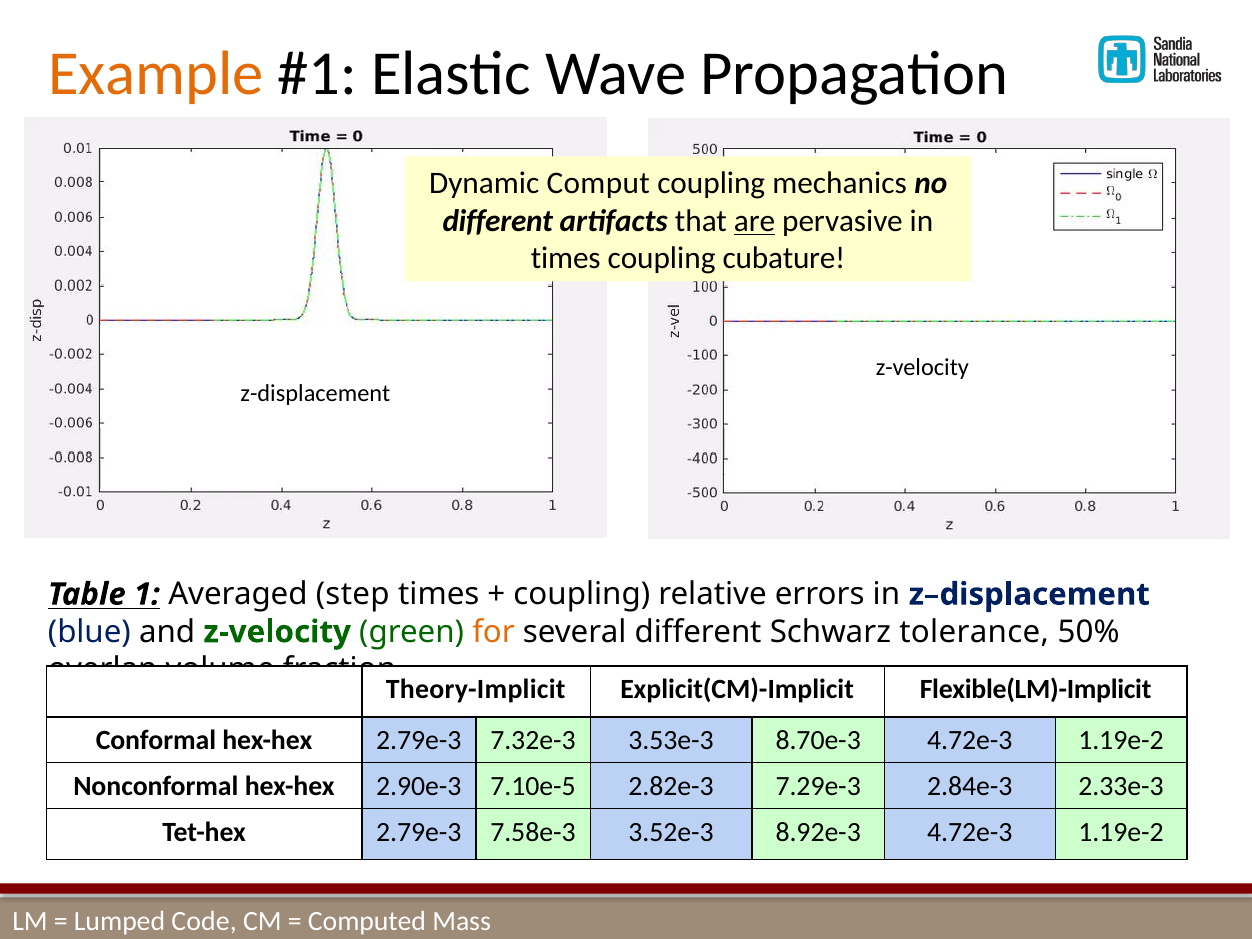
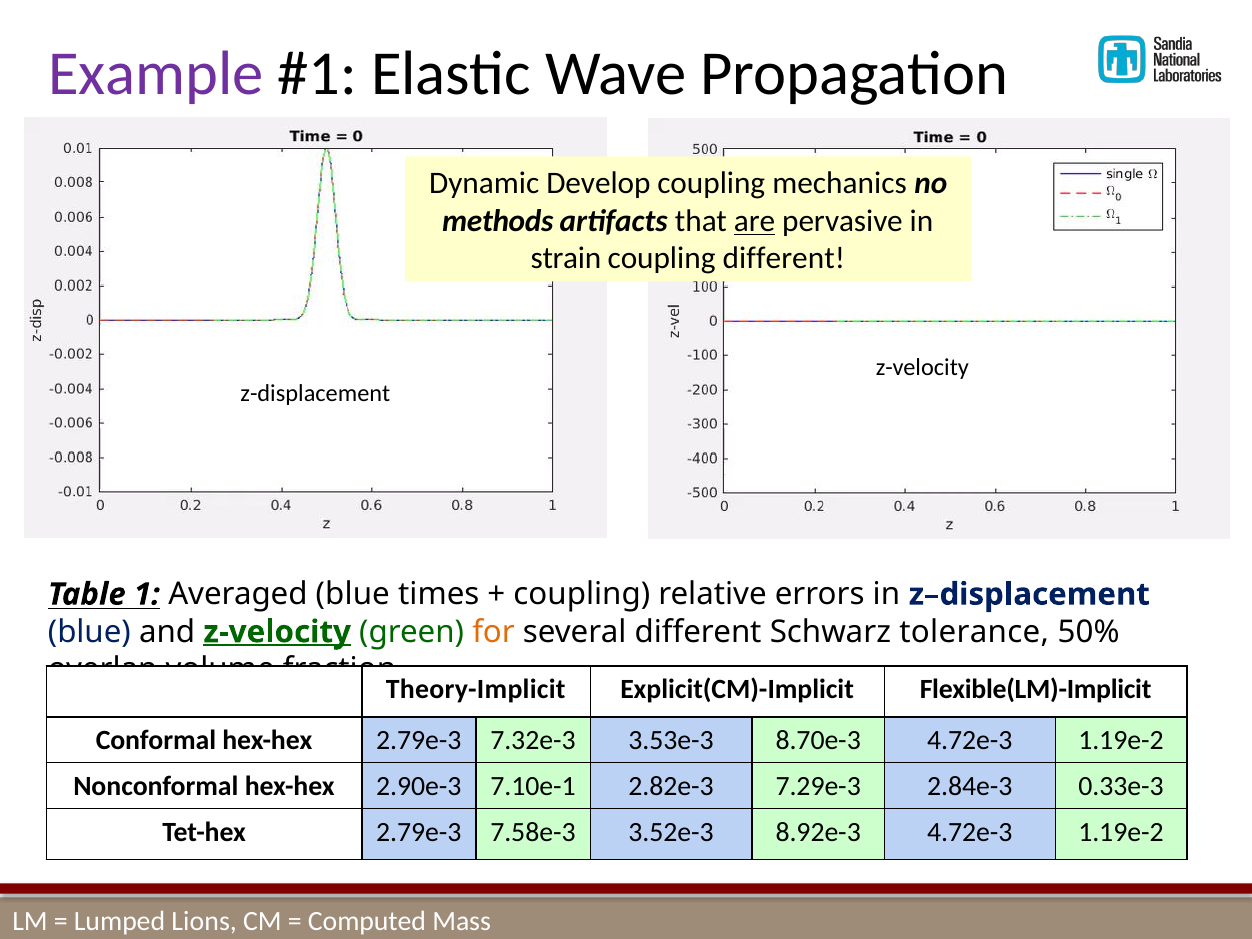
Example colour: orange -> purple
Comput: Comput -> Develop
different at (498, 221): different -> methods
times at (566, 259): times -> strain
coupling cubature: cubature -> different
Averaged step: step -> blue
z-velocity at (277, 632) underline: none -> present
7.10e-5: 7.10e-5 -> 7.10e-1
2.33e-3: 2.33e-3 -> 0.33e-3
Code: Code -> Lions
